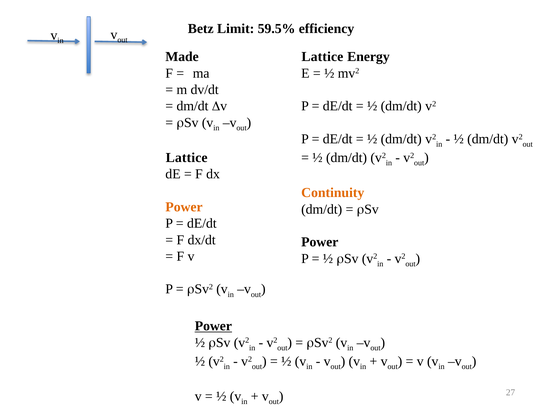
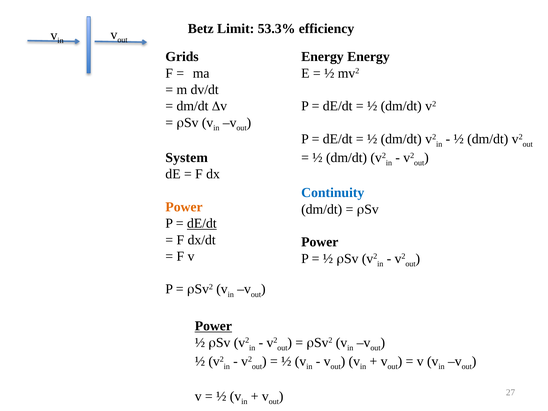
59.5%: 59.5% -> 53.3%
Made: Made -> Grids
Lattice at (322, 57): Lattice -> Energy
Lattice at (187, 158): Lattice -> System
Continuity colour: orange -> blue
dE/dt at (202, 223) underline: none -> present
